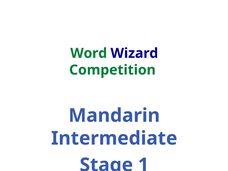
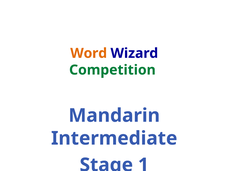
Word colour: green -> orange
